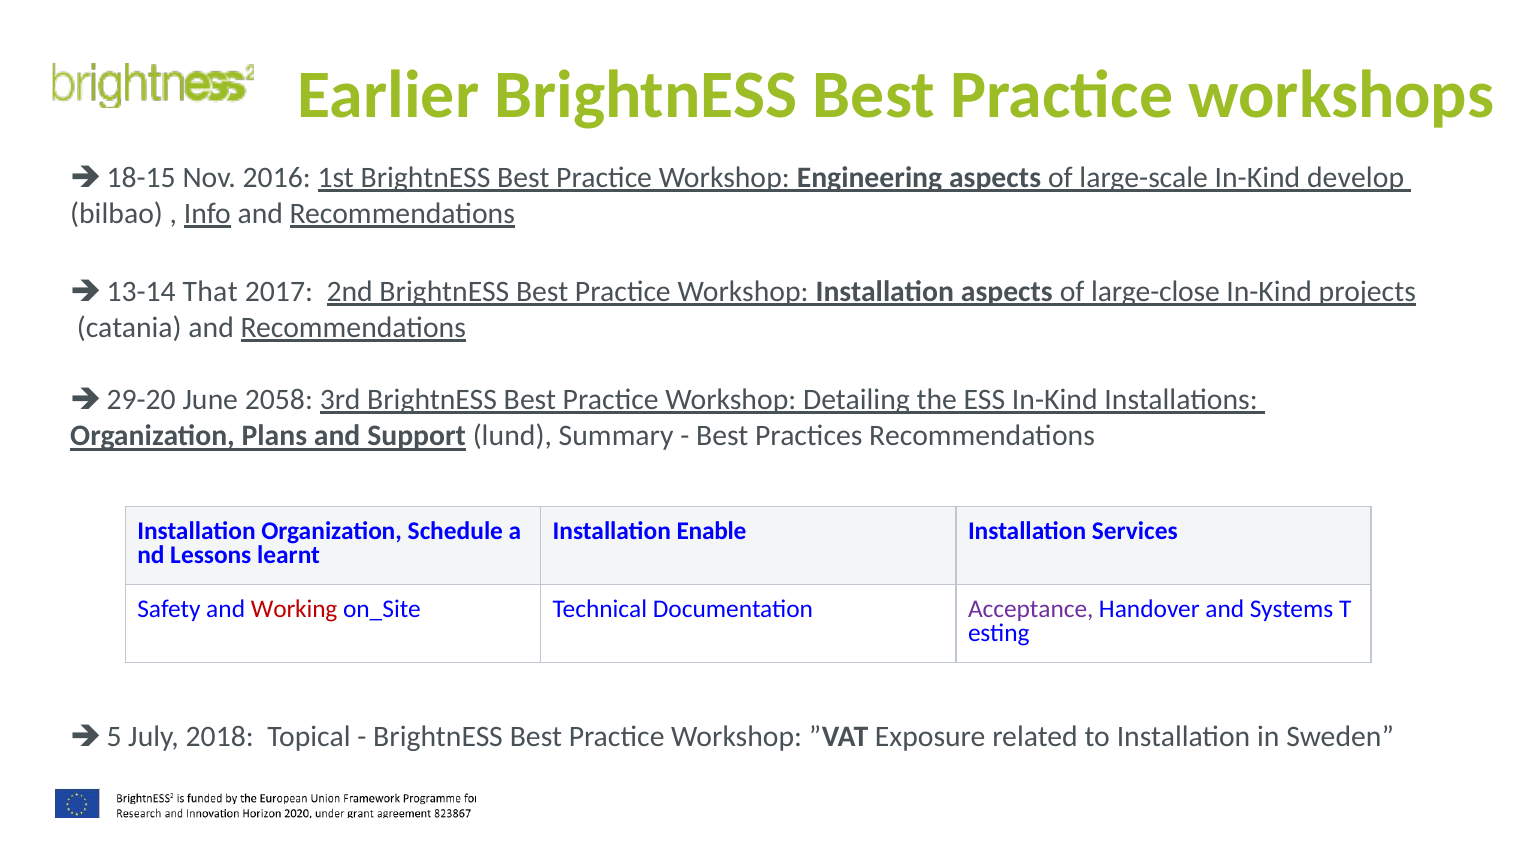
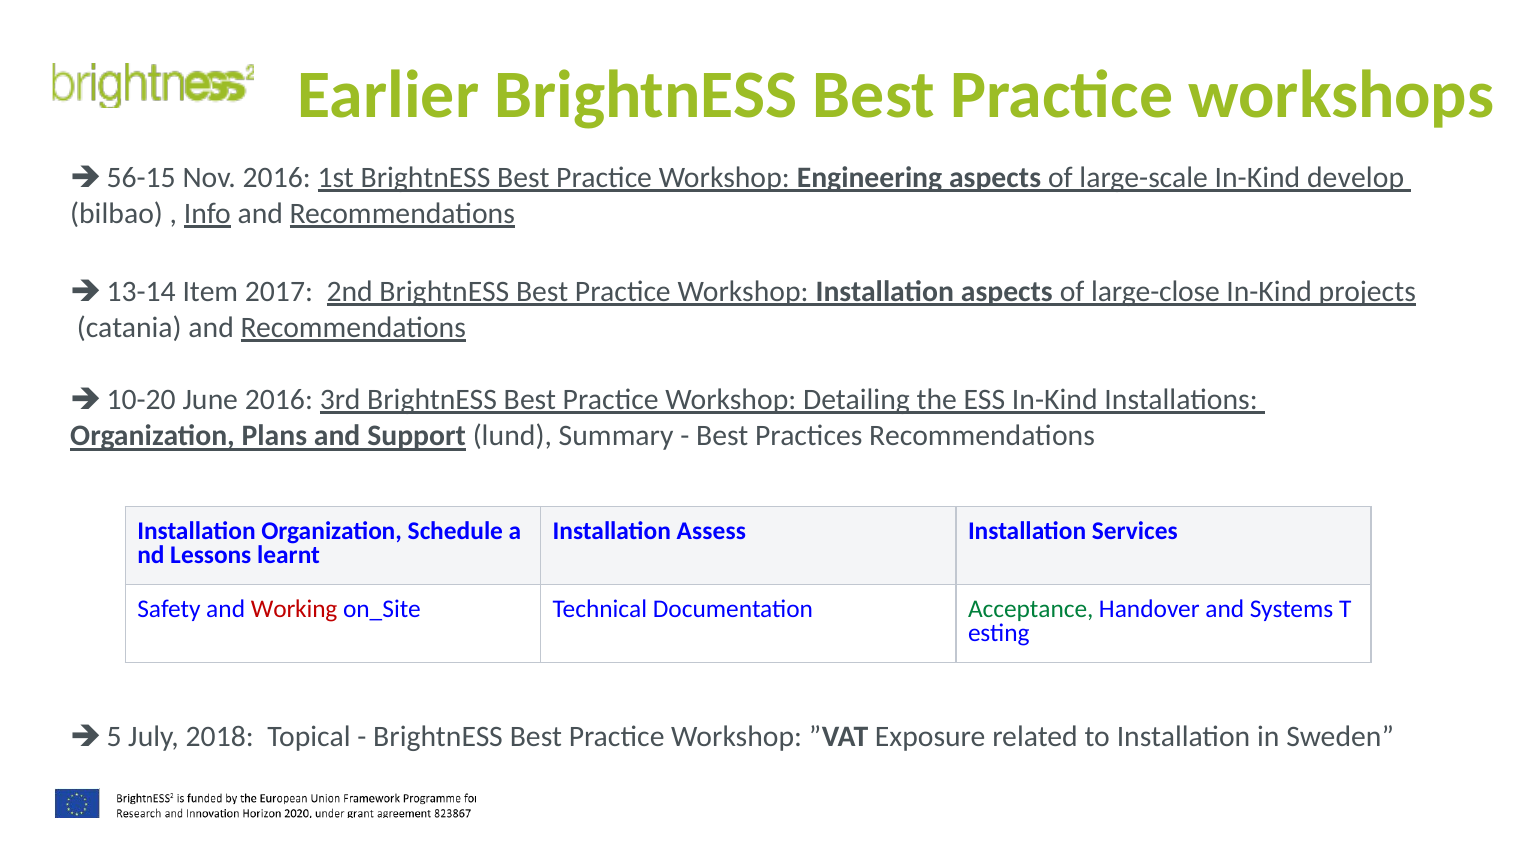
18-15: 18-15 -> 56-15
That: That -> Item
29-20: 29-20 -> 10-20
June 2058: 2058 -> 2016
Enable: Enable -> Assess
Acceptance colour: purple -> green
